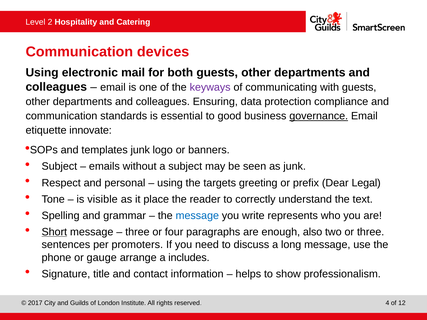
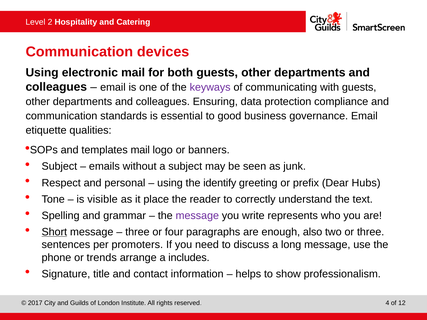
governance underline: present -> none
innovate: innovate -> qualities
templates junk: junk -> mail
targets: targets -> identify
Legal: Legal -> Hubs
message at (197, 216) colour: blue -> purple
gauge: gauge -> trends
